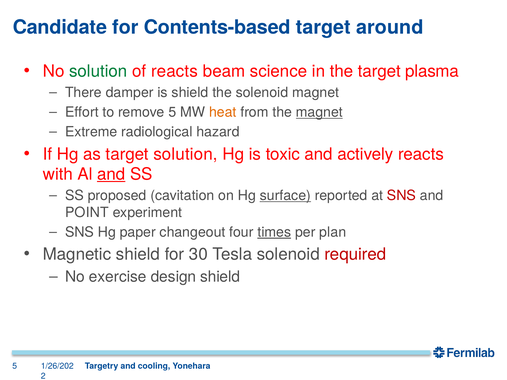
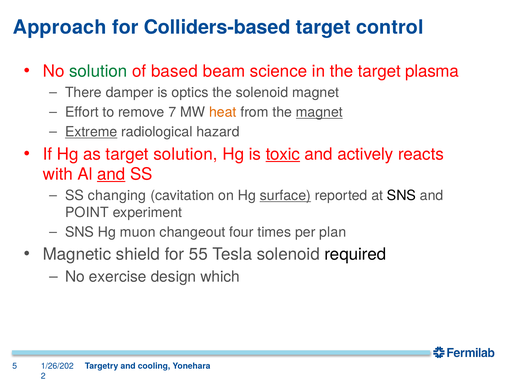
Candidate: Candidate -> Approach
Contents-based: Contents-based -> Colliders-based
around: around -> control
of reacts: reacts -> based
is shield: shield -> optics
remove 5: 5 -> 7
Extreme underline: none -> present
toxic underline: none -> present
proposed: proposed -> changing
SNS at (401, 196) colour: red -> black
paper: paper -> muon
times underline: present -> none
30: 30 -> 55
required colour: red -> black
design shield: shield -> which
